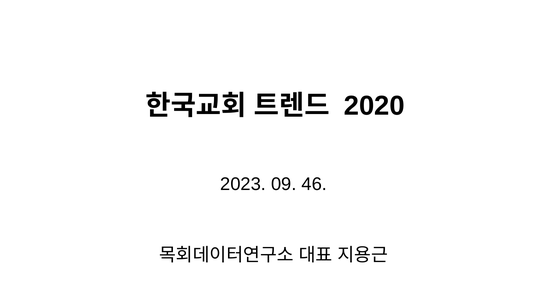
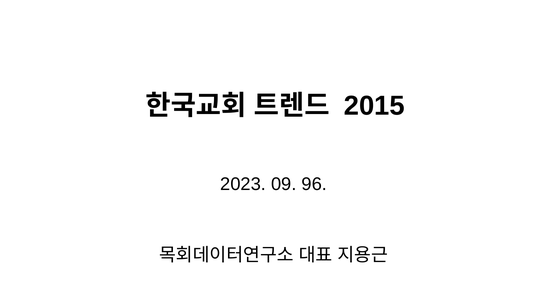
2020: 2020 -> 2015
46: 46 -> 96
